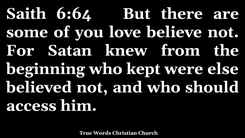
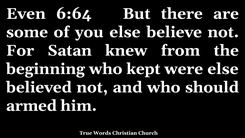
Saith: Saith -> Even
you love: love -> else
access: access -> armed
